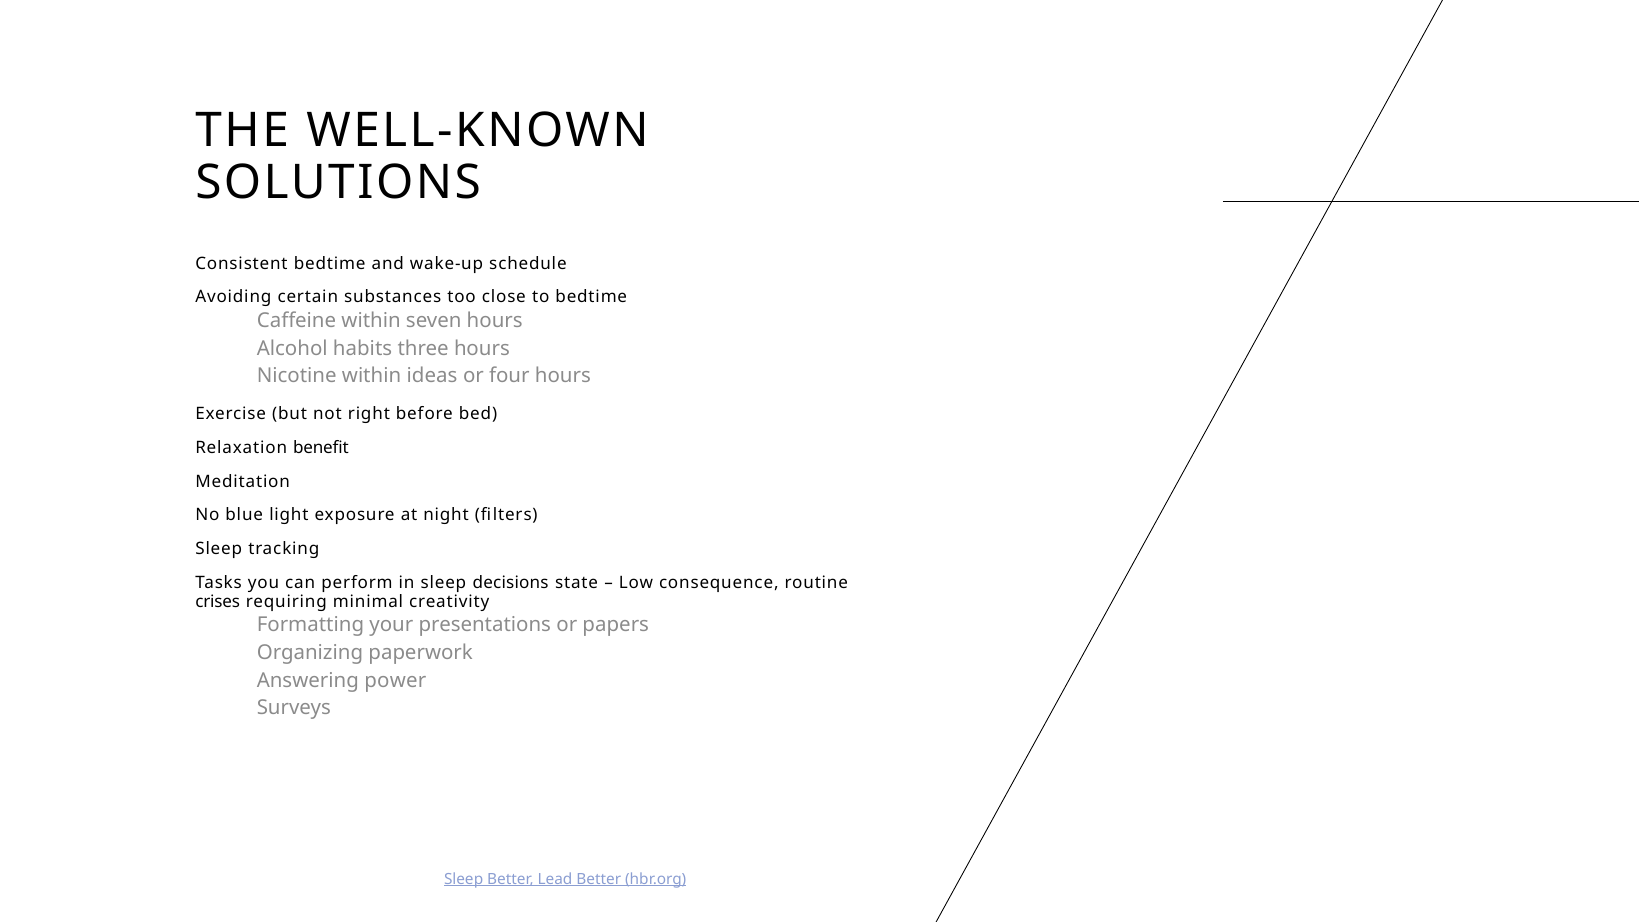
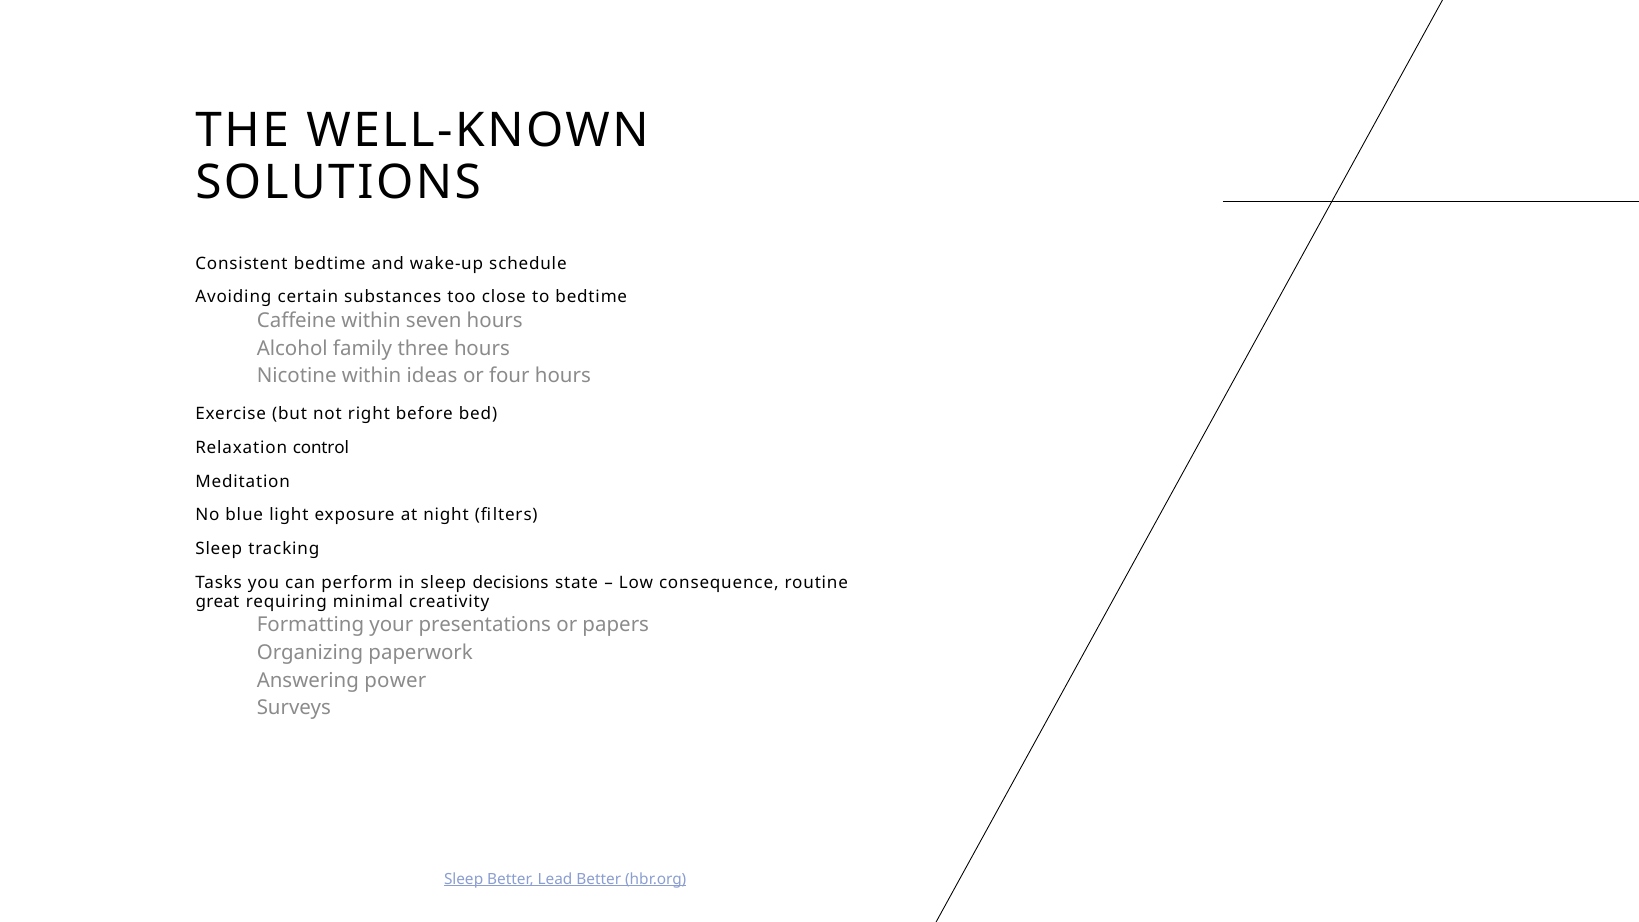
habits: habits -> family
benefit: benefit -> control
crises: crises -> great
